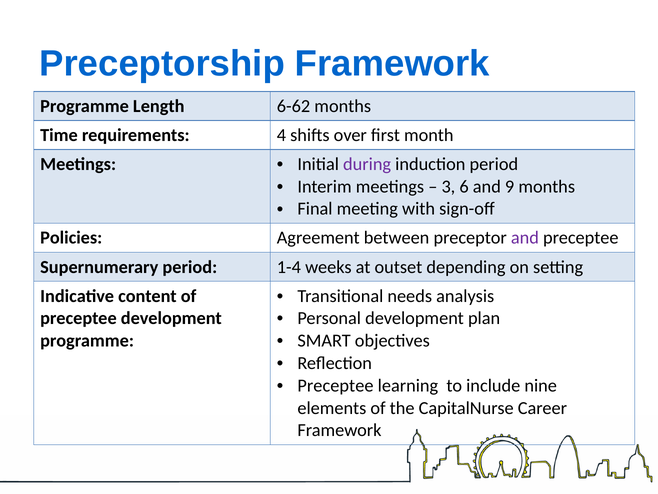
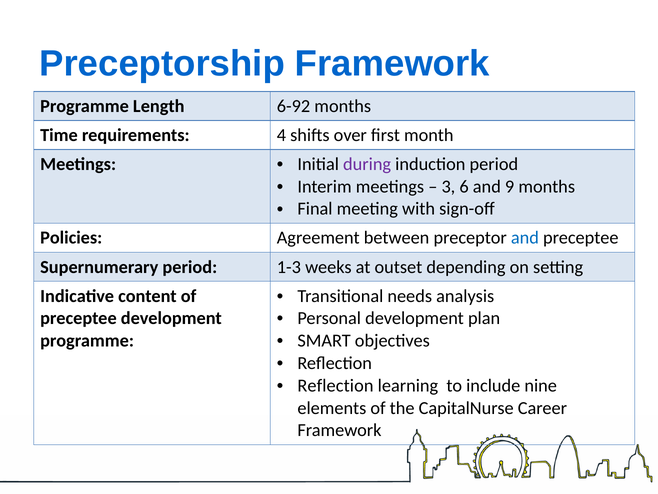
6-62: 6-62 -> 6-92
and at (525, 238) colour: purple -> blue
1-4: 1-4 -> 1-3
Preceptee at (335, 385): Preceptee -> Reflection
